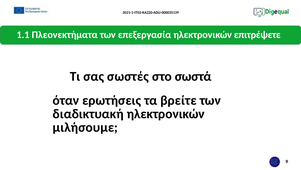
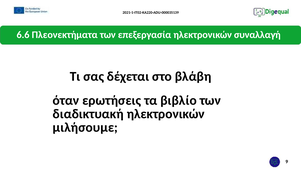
1.1: 1.1 -> 6.6
επιτρέψετε: επιτρέψετε -> συναλλαγή
σωστές: σωστές -> δέχεται
σωστά: σωστά -> βλάβη
βρείτε: βρείτε -> βιβλίο
